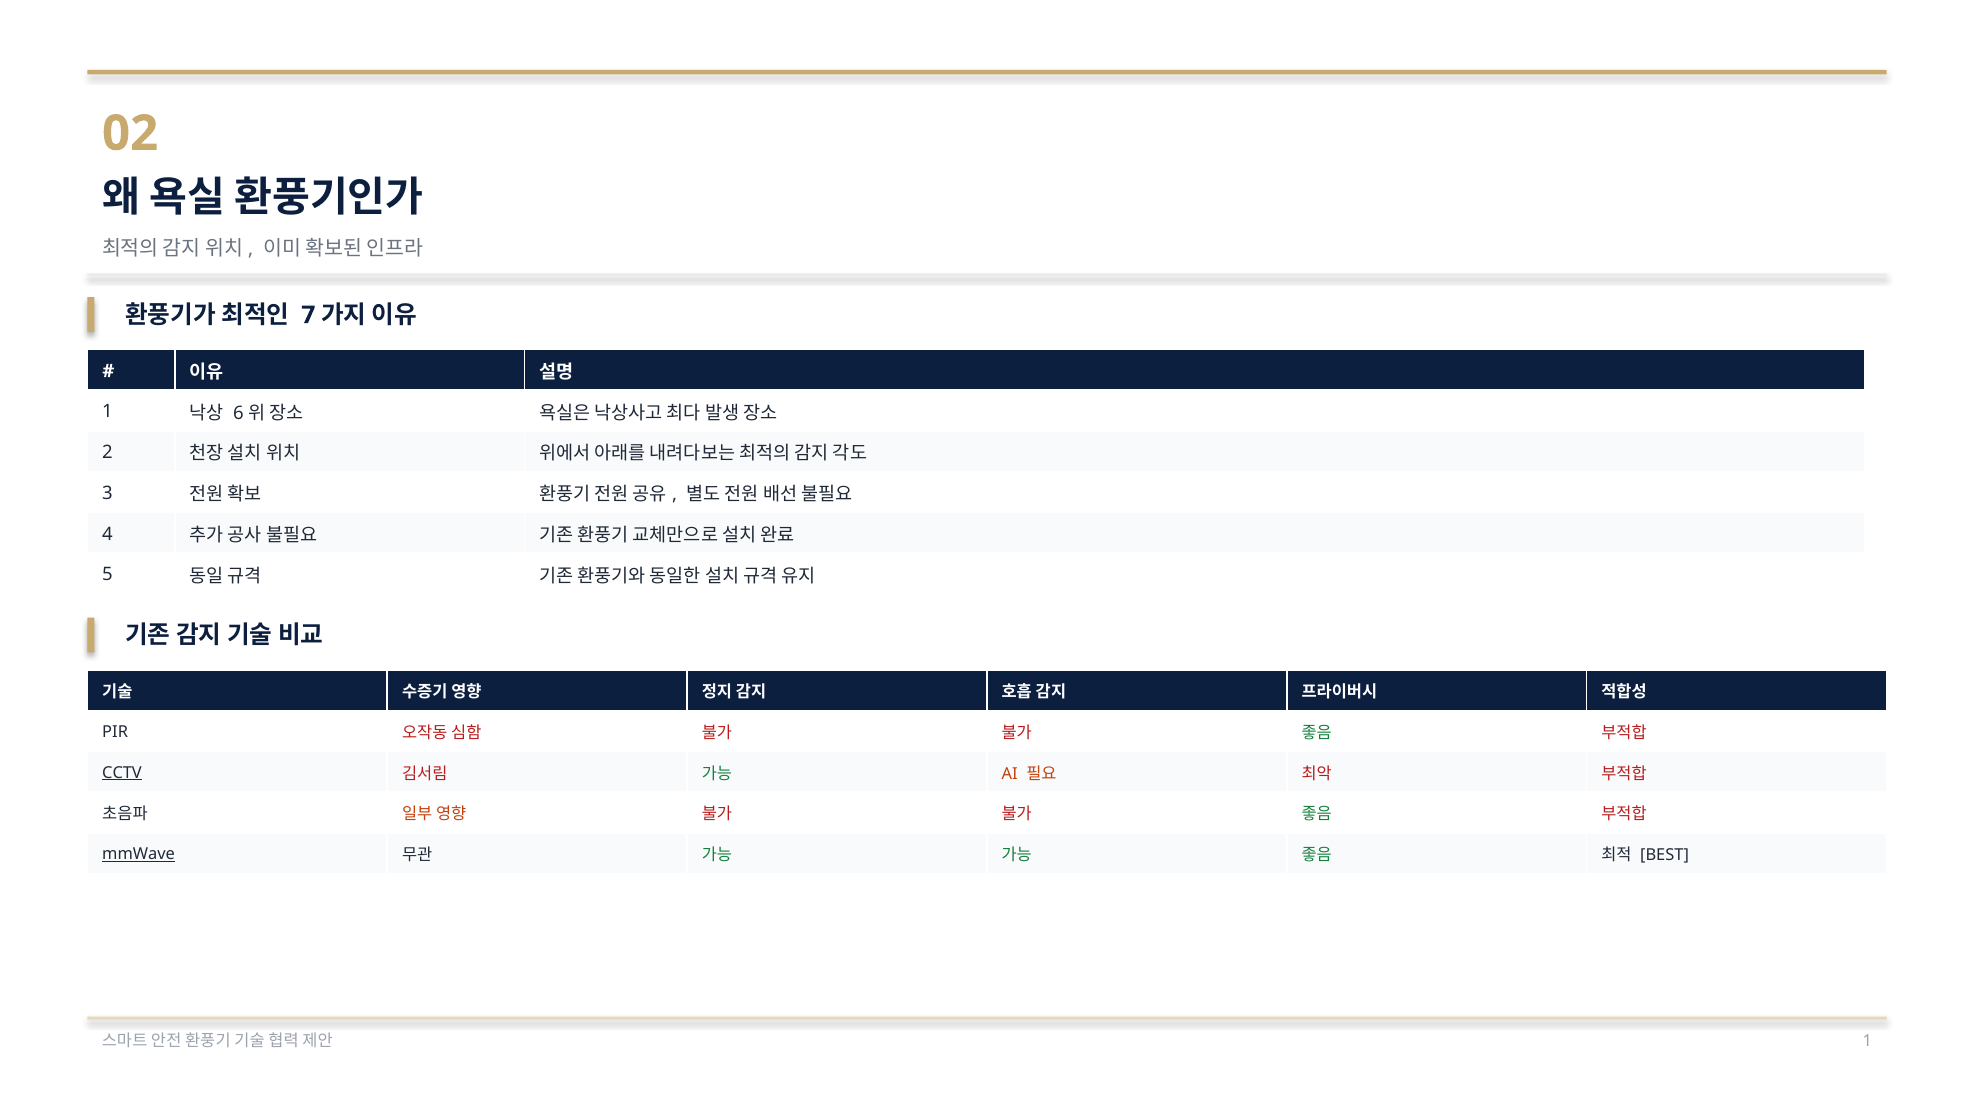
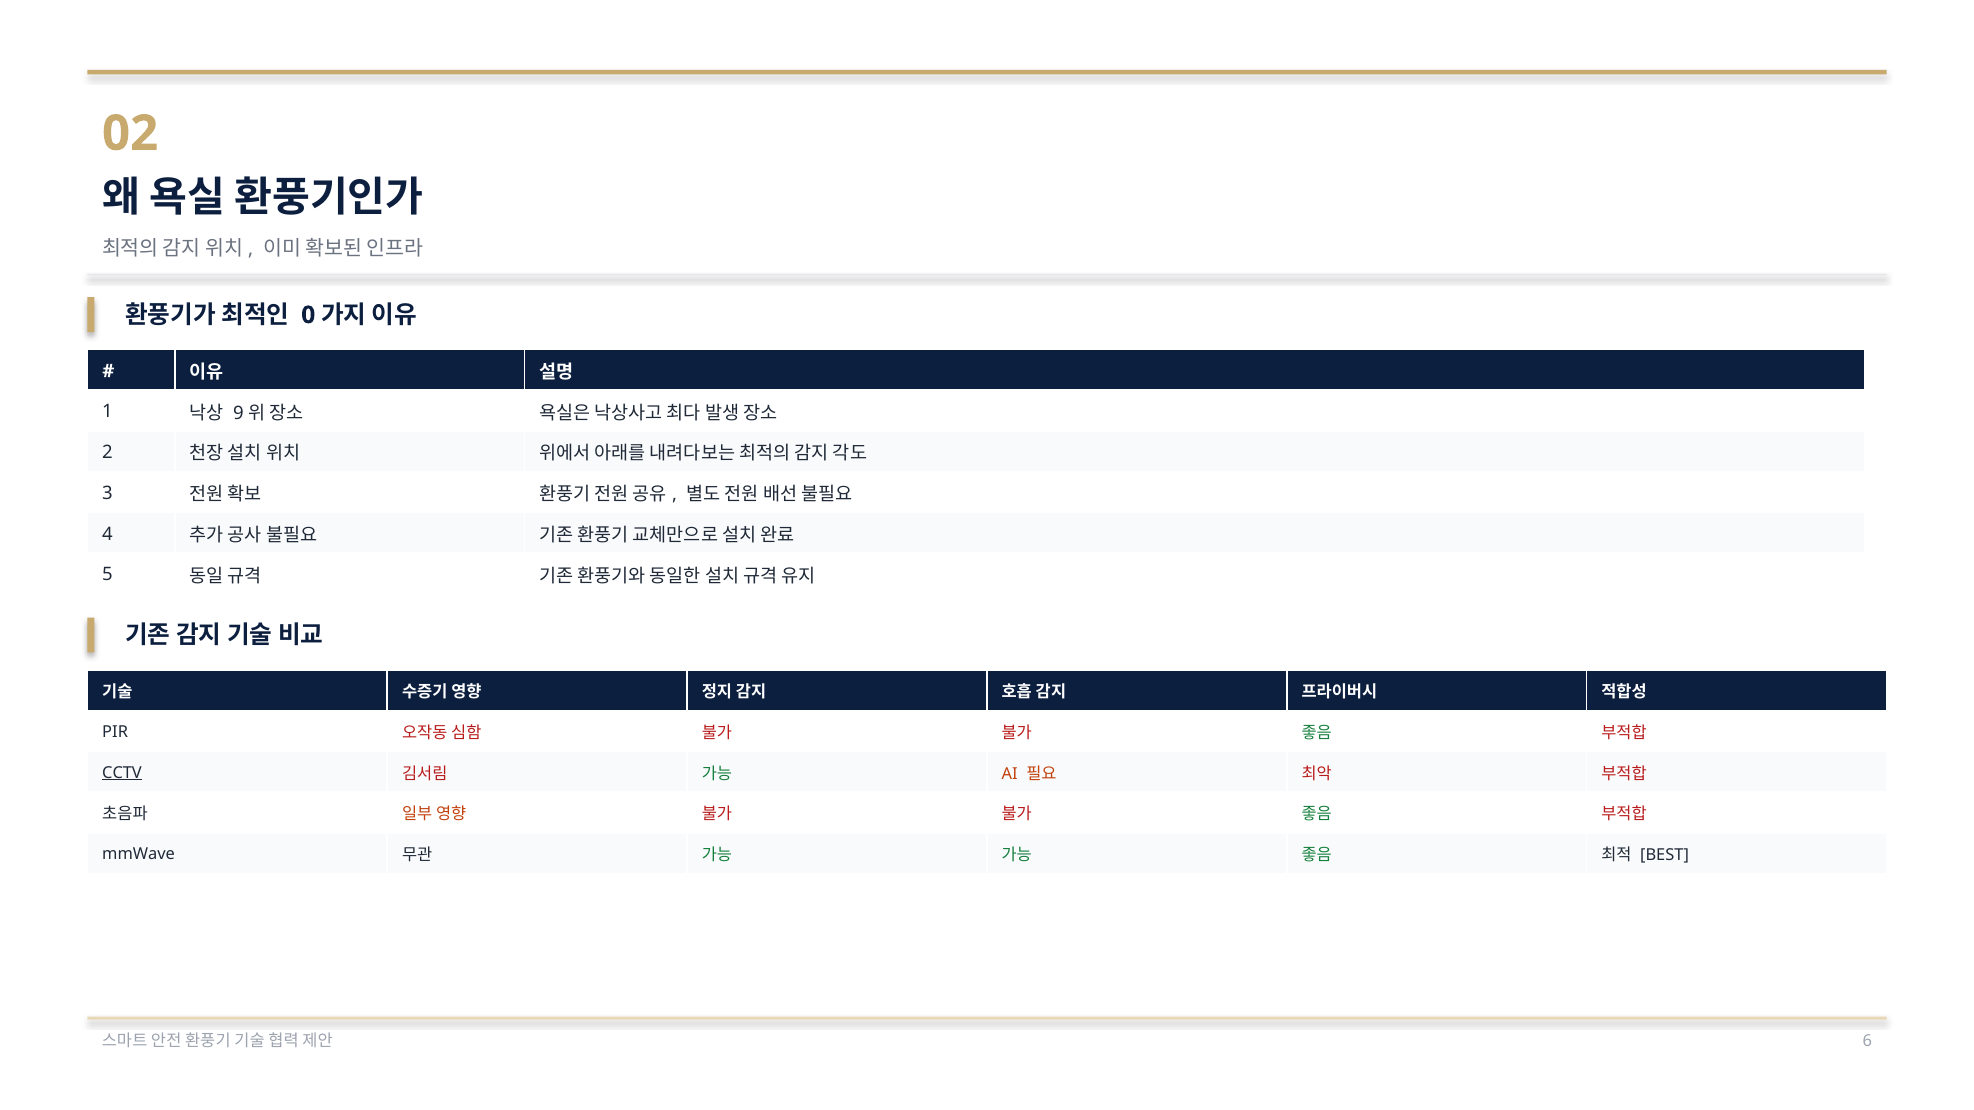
7: 7 -> 0
6: 6 -> 9
mmWave underline: present -> none
1 at (1867, 1041): 1 -> 6
